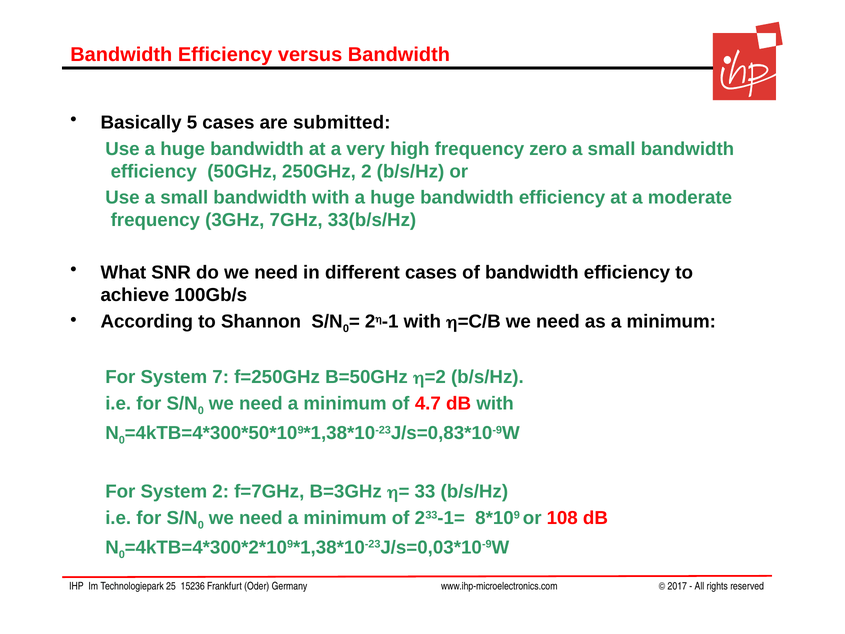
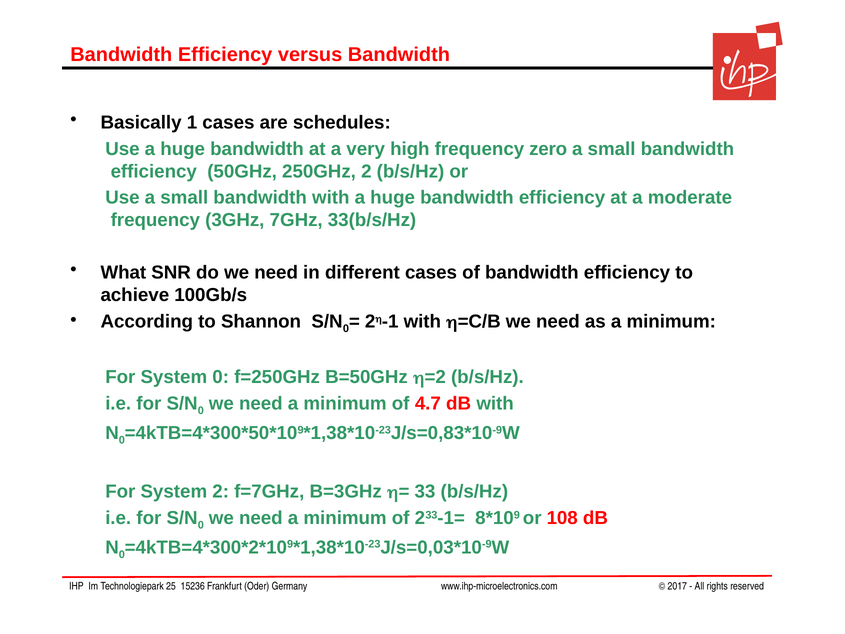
5: 5 -> 1
submitted: submitted -> schedules
System 7: 7 -> 0
